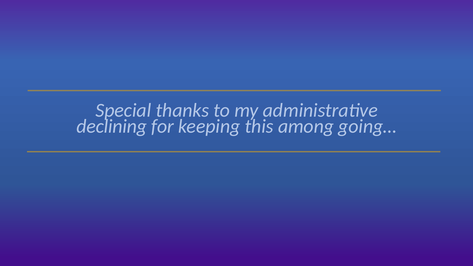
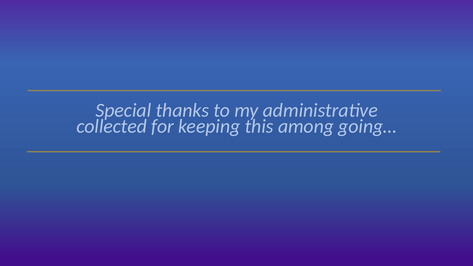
declining: declining -> collected
